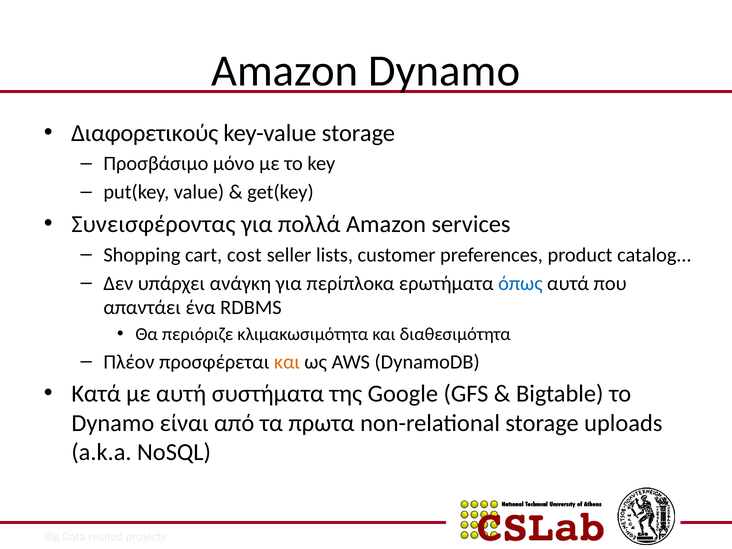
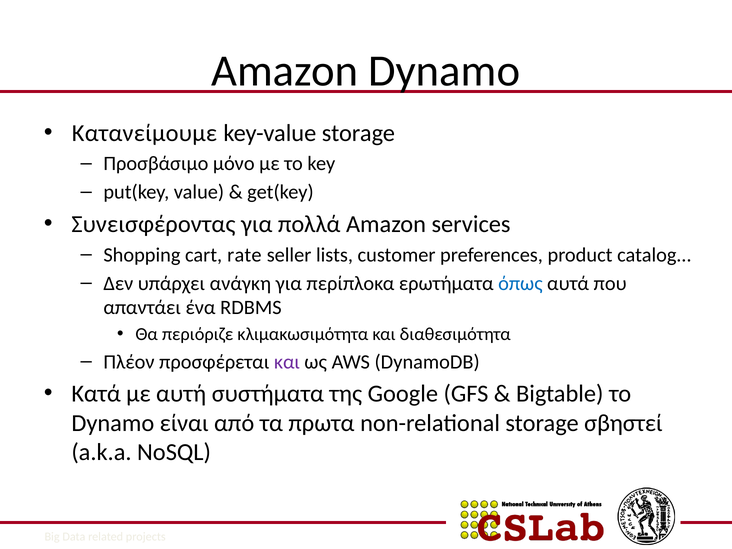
Διαφορετικούς: Διαφορετικούς -> Κατανείμουμε
cost: cost -> rate
και at (287, 362) colour: orange -> purple
uploads: uploads -> σβηστεί
